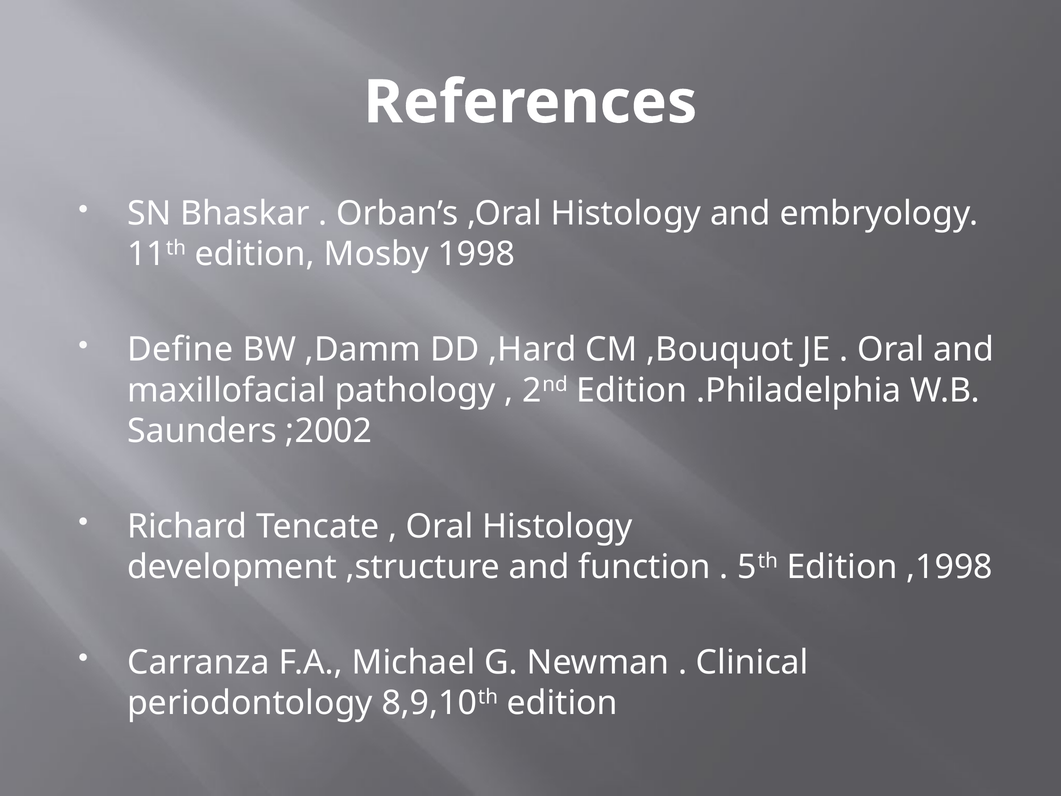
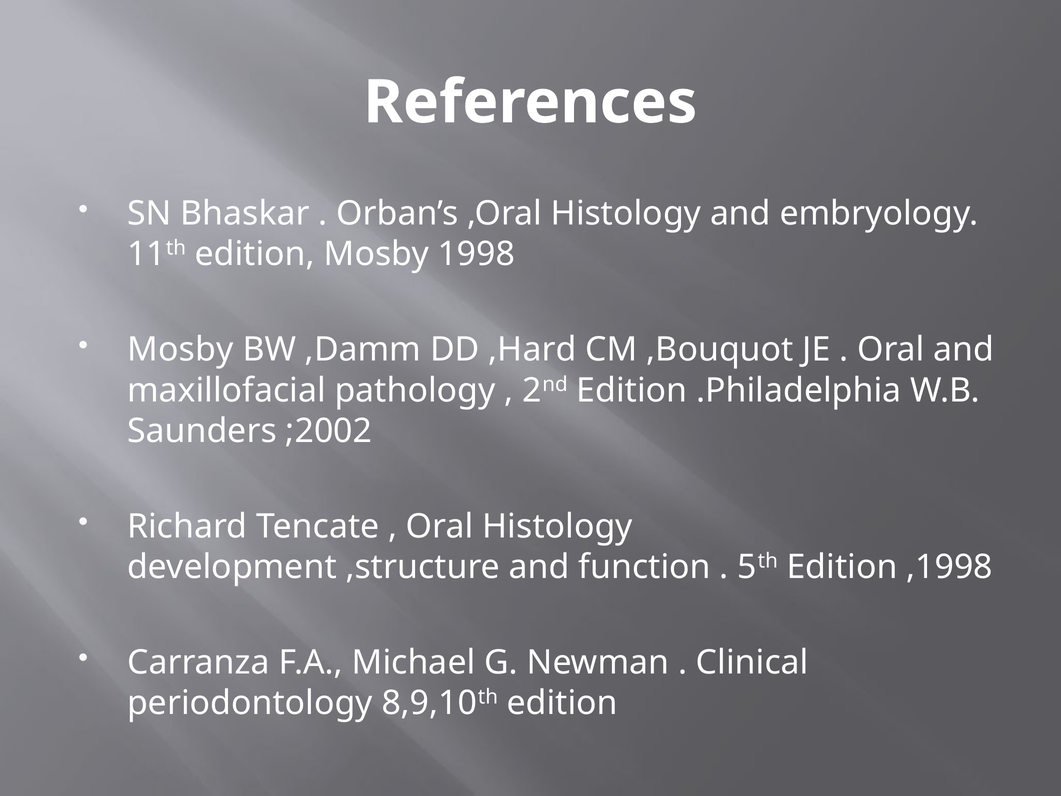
Define at (180, 350): Define -> Mosby
